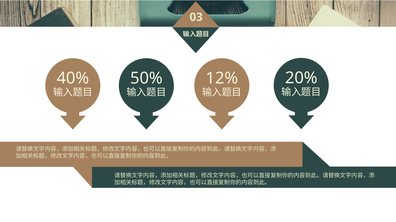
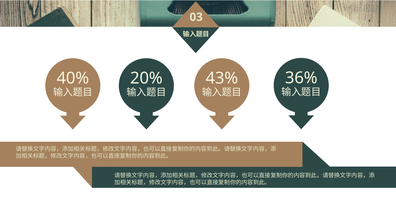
20%: 20% -> 36%
50%: 50% -> 20%
12%: 12% -> 43%
